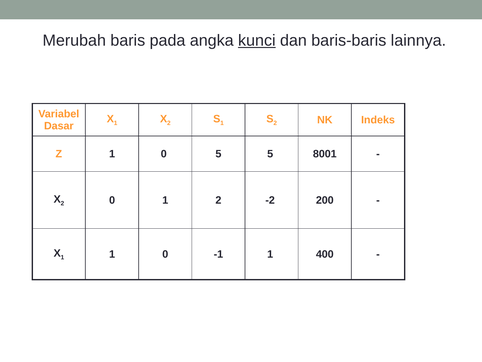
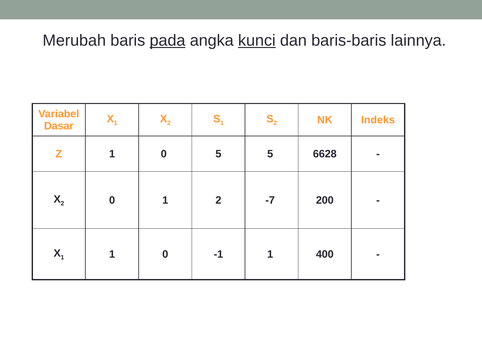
pada underline: none -> present
8001: 8001 -> 6628
-2: -2 -> -7
